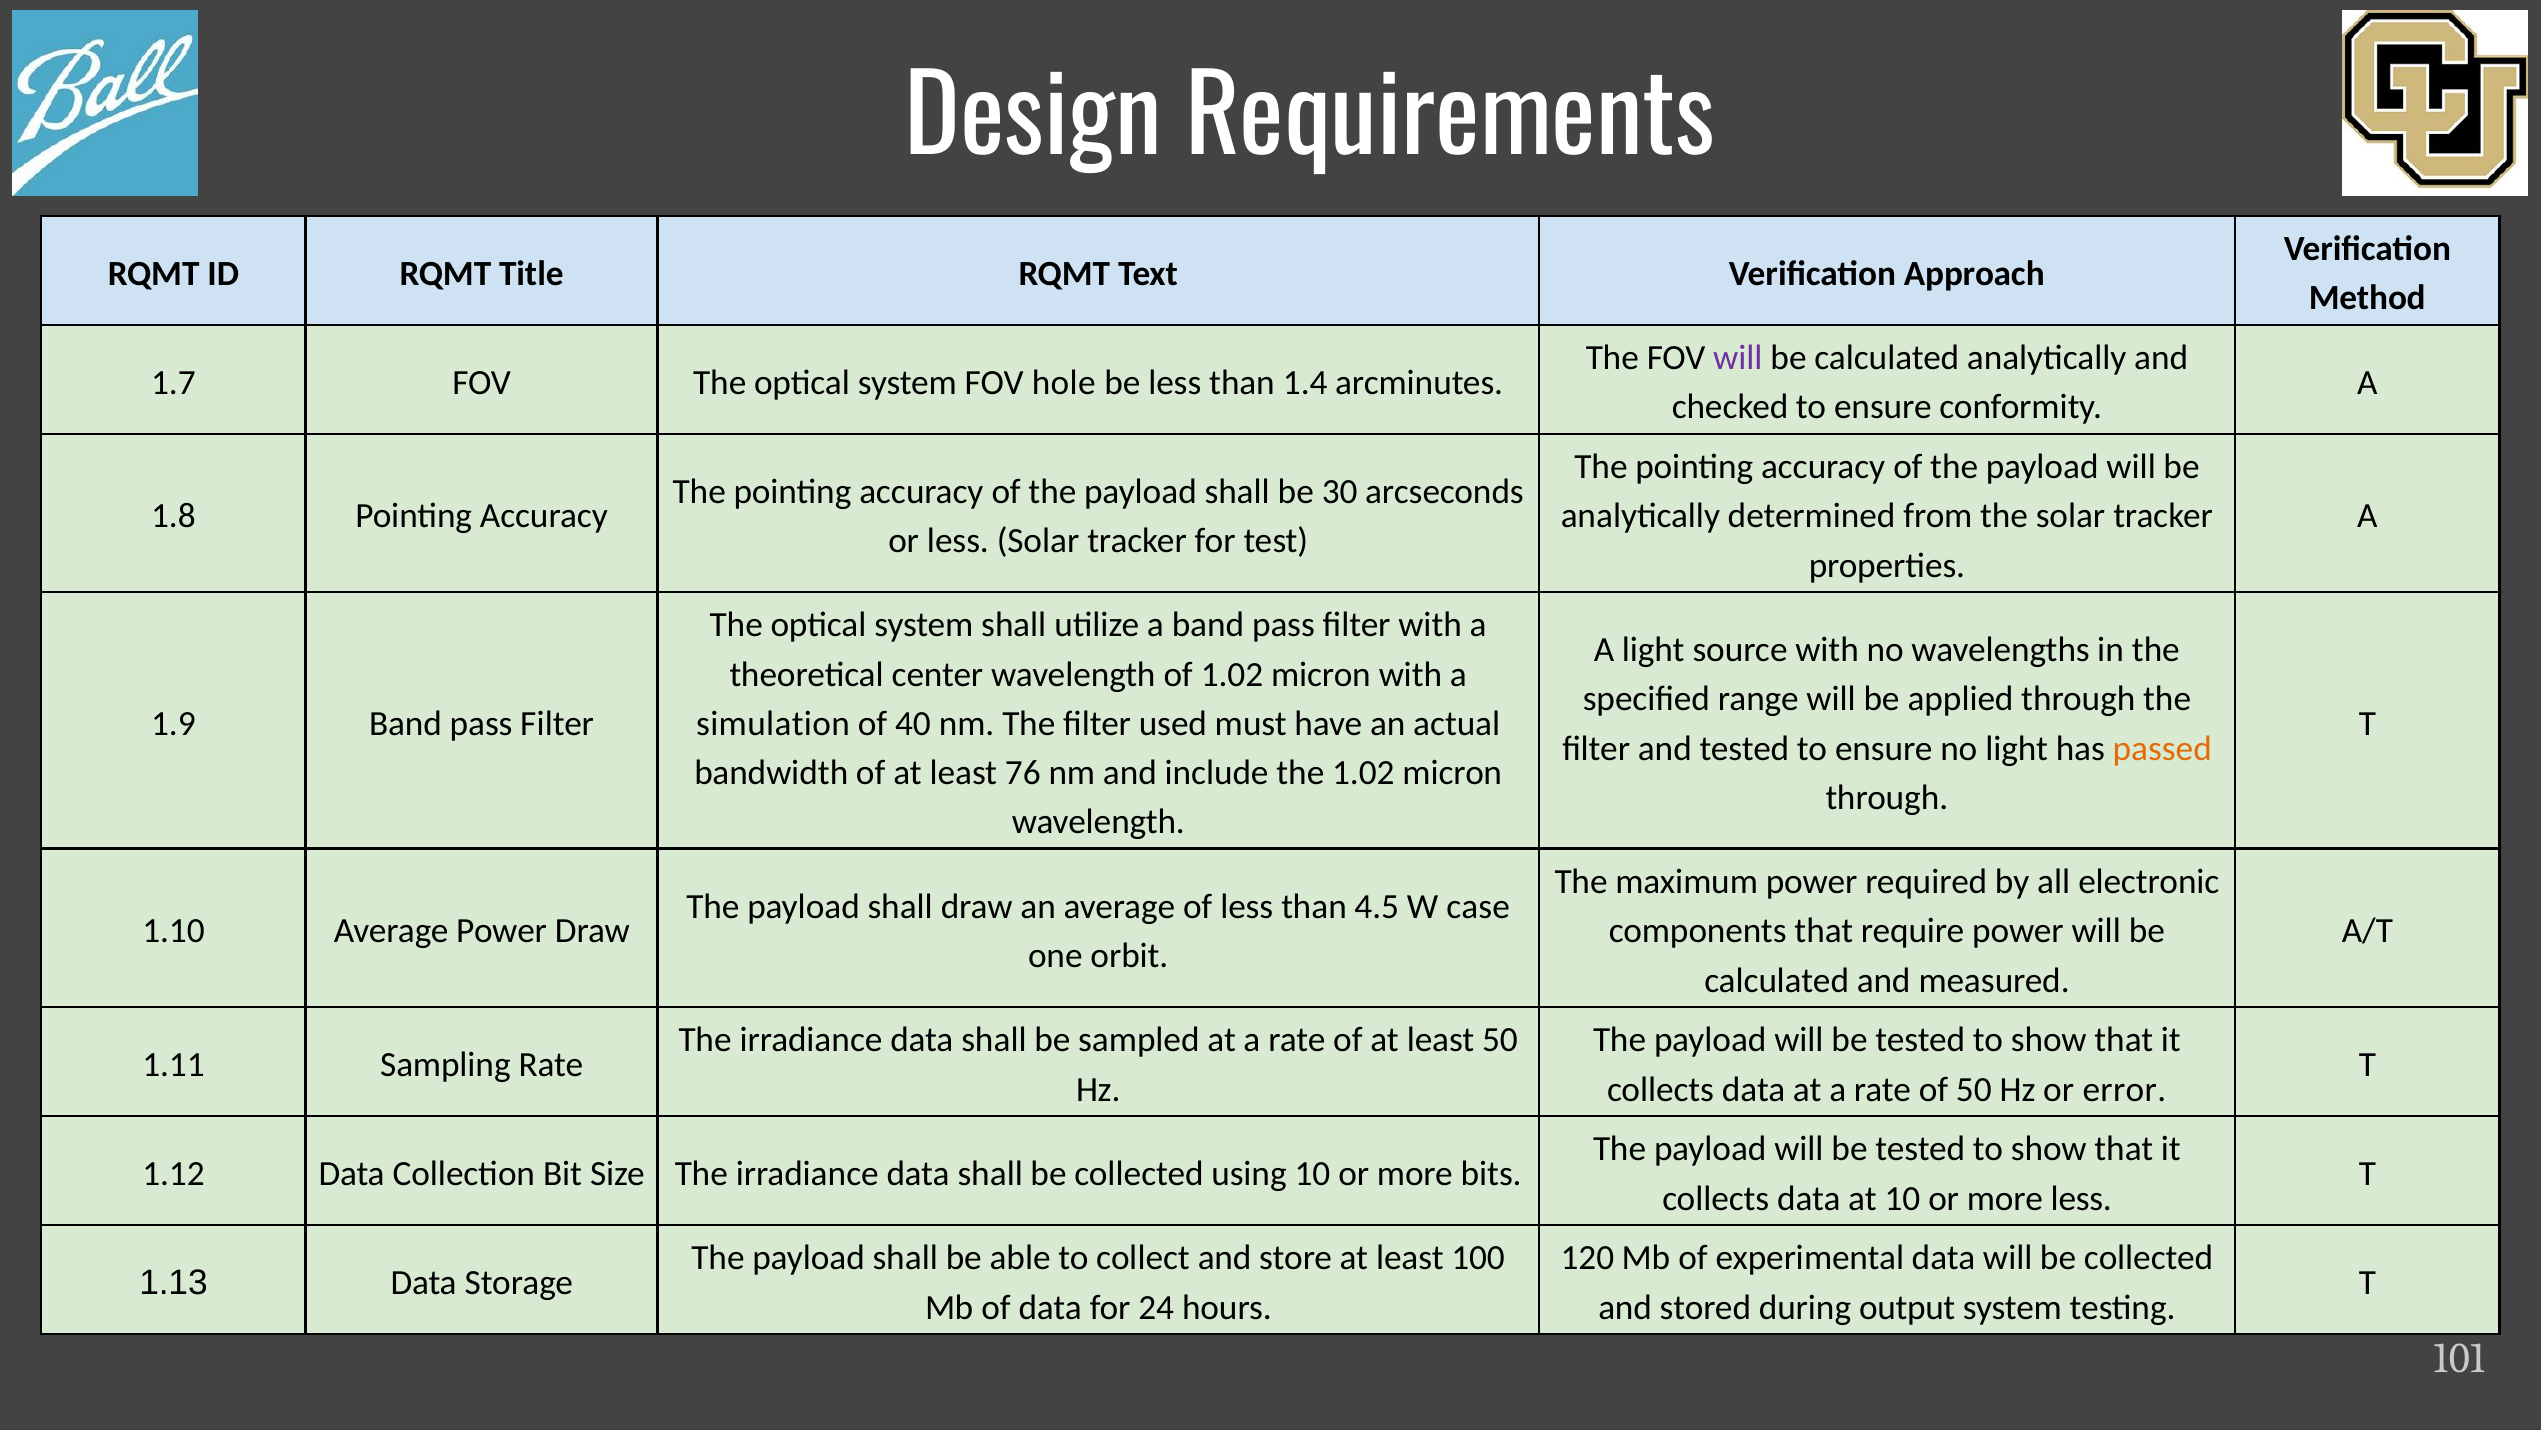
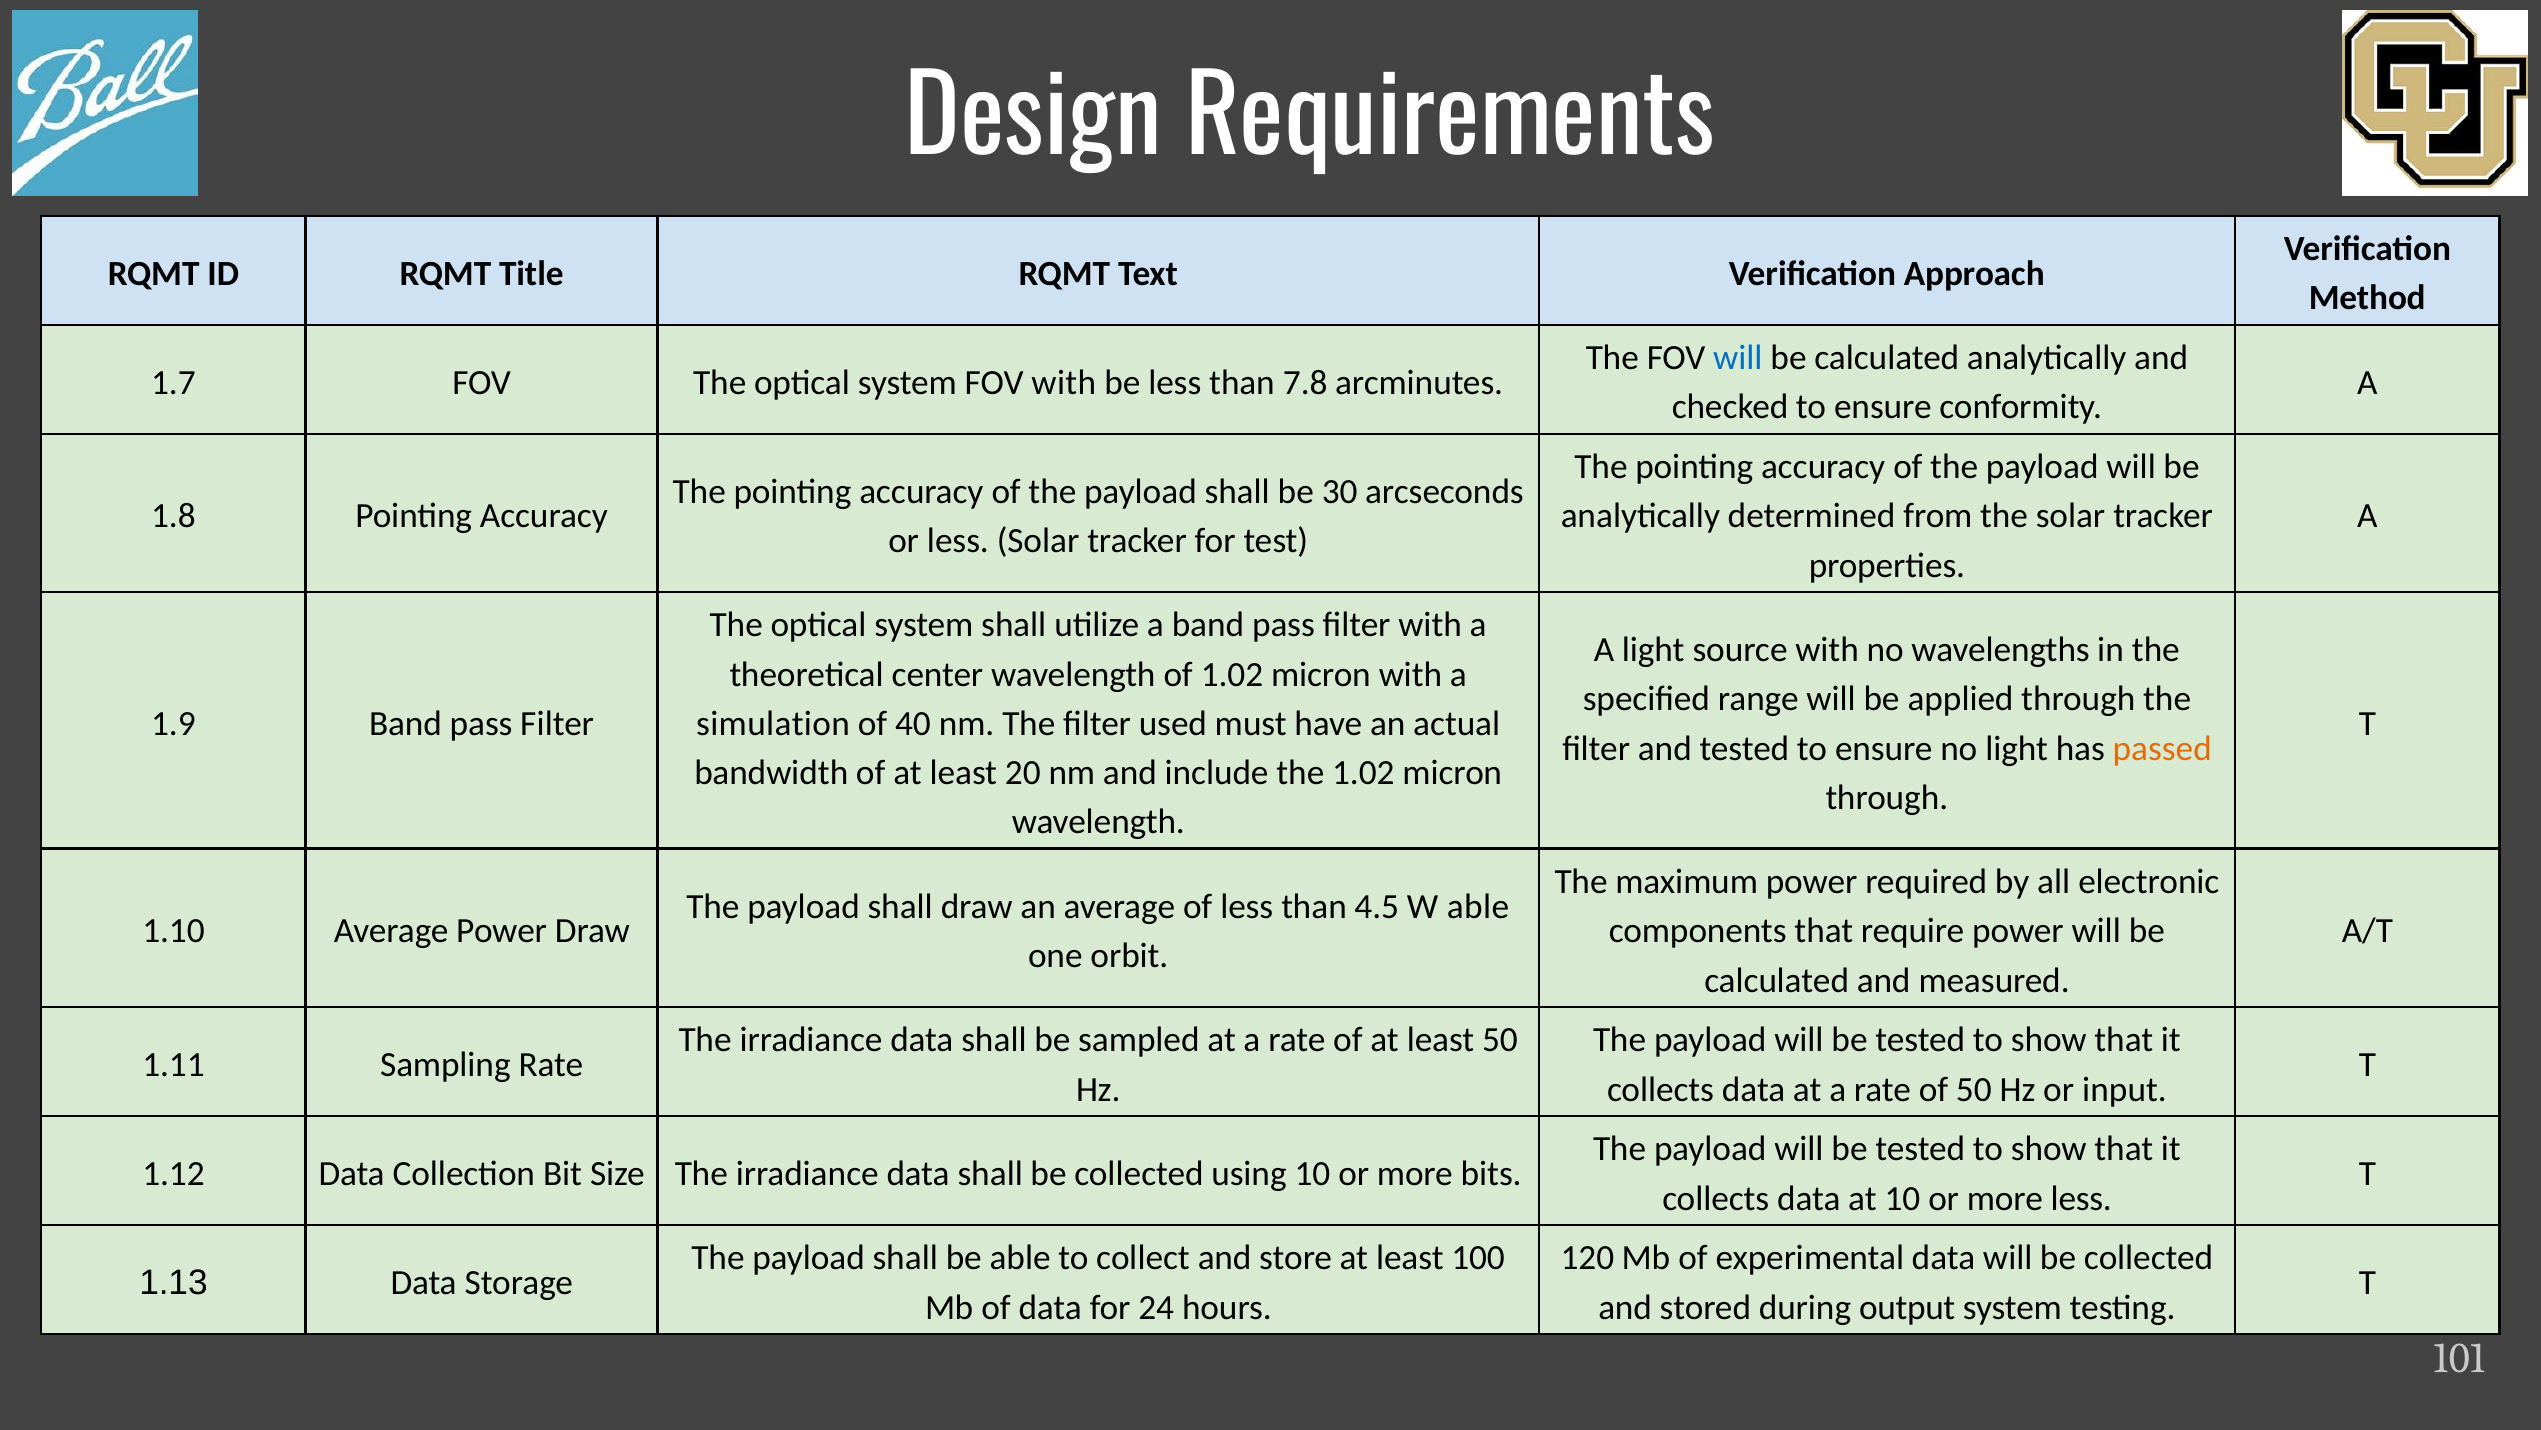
will at (1738, 358) colour: purple -> blue
FOV hole: hole -> with
1.4: 1.4 -> 7.8
76: 76 -> 20
W case: case -> able
error: error -> input
